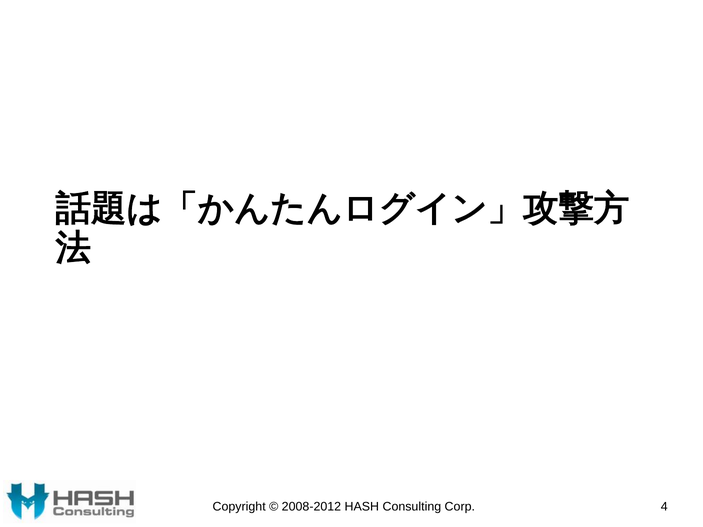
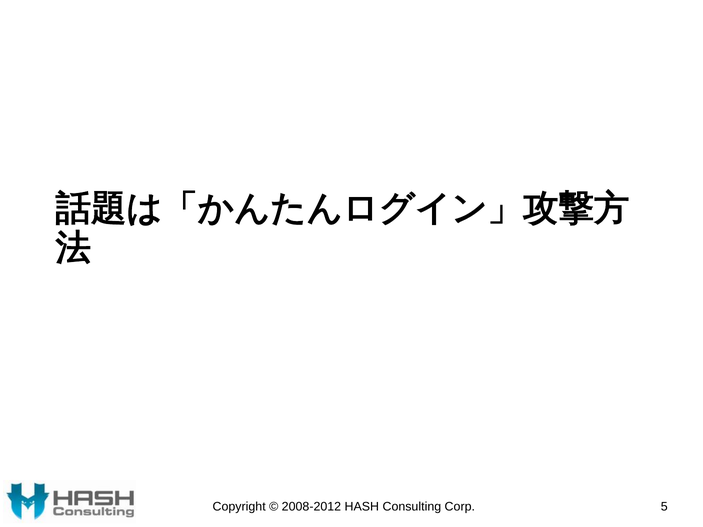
4: 4 -> 5
